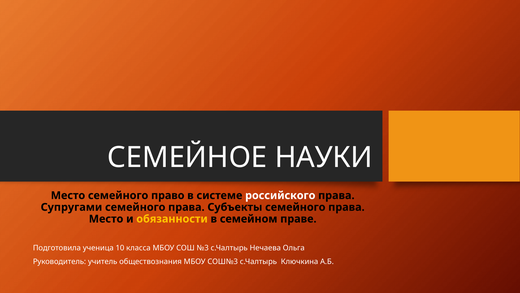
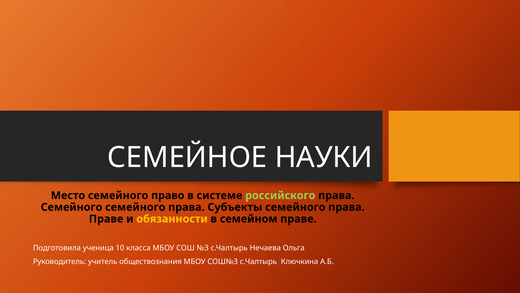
российского colour: white -> light green
Супругами at (71, 207): Супругами -> Семейного
Место at (106, 219): Место -> Праве
